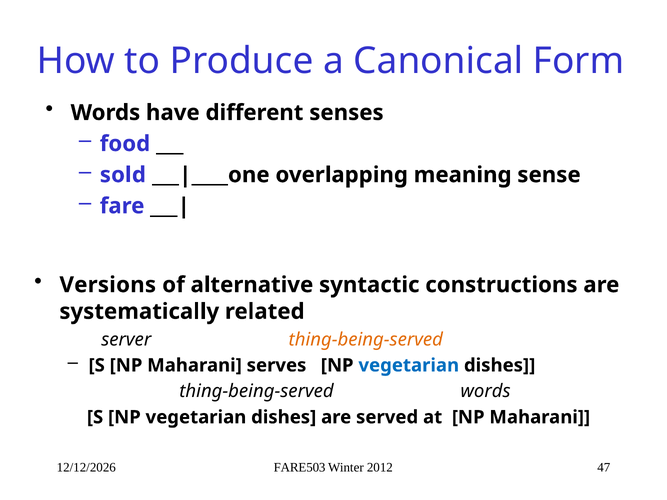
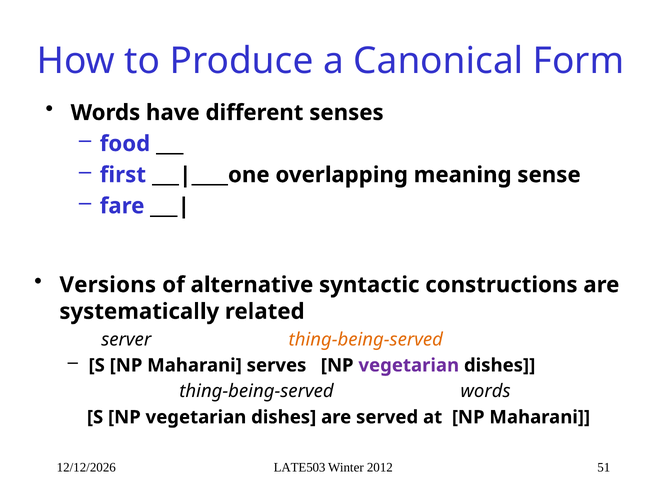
sold: sold -> first
vegetarian at (409, 366) colour: blue -> purple
FARE503: FARE503 -> LATE503
47: 47 -> 51
